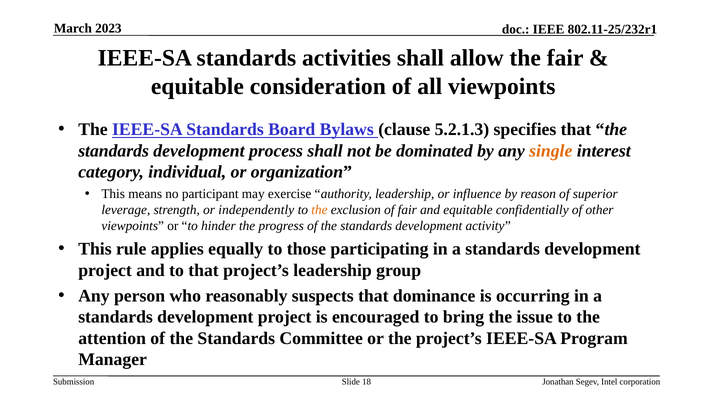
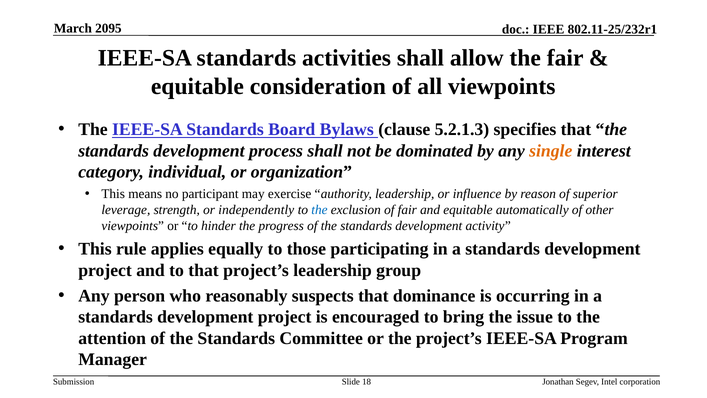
2023: 2023 -> 2095
the at (319, 210) colour: orange -> blue
confidentially: confidentially -> automatically
